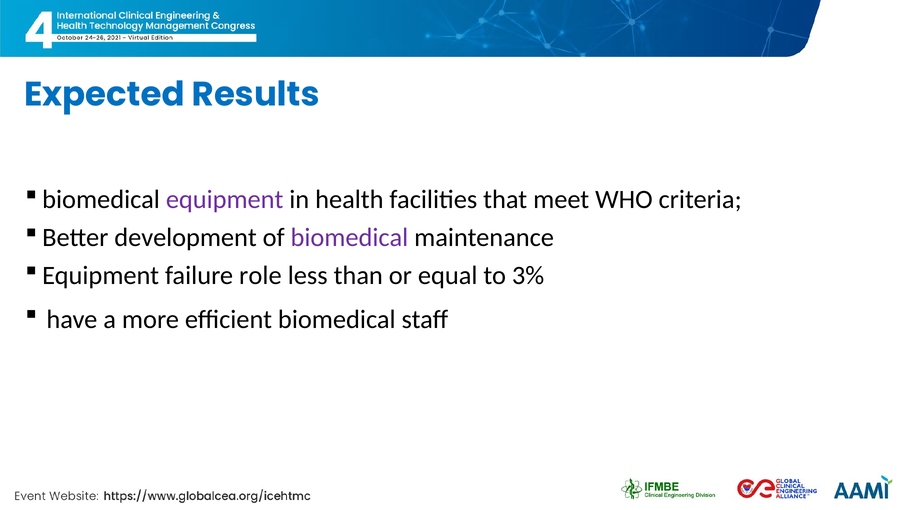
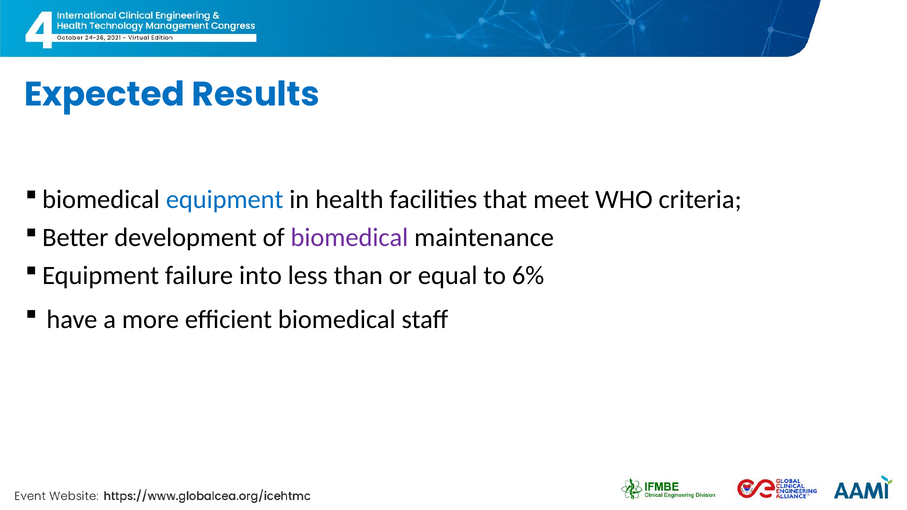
equipment at (225, 200) colour: purple -> blue
role: role -> into
3%: 3% -> 6%
